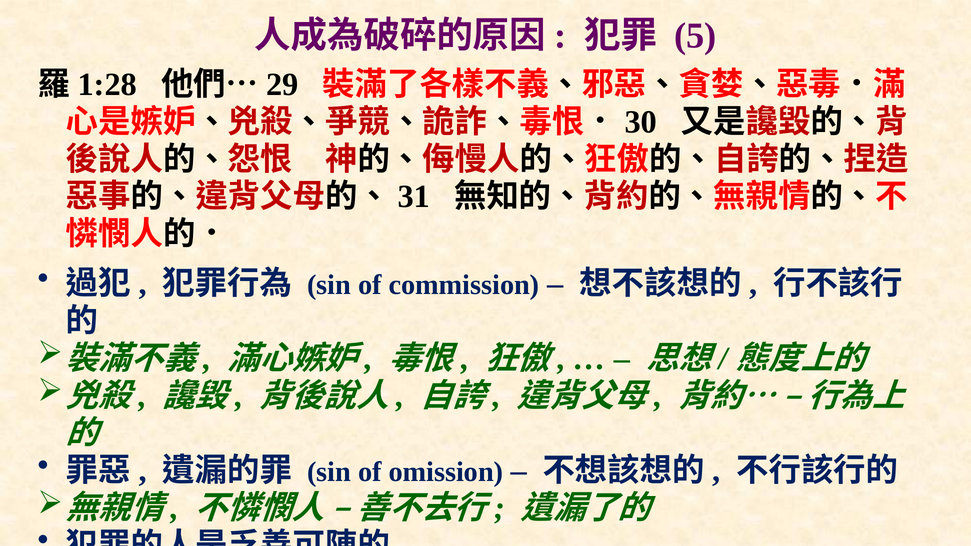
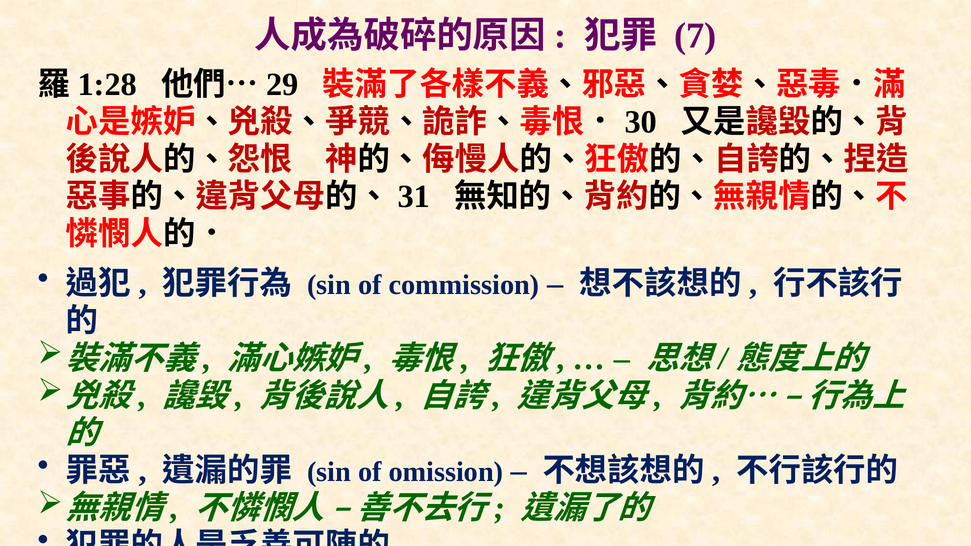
5: 5 -> 7
